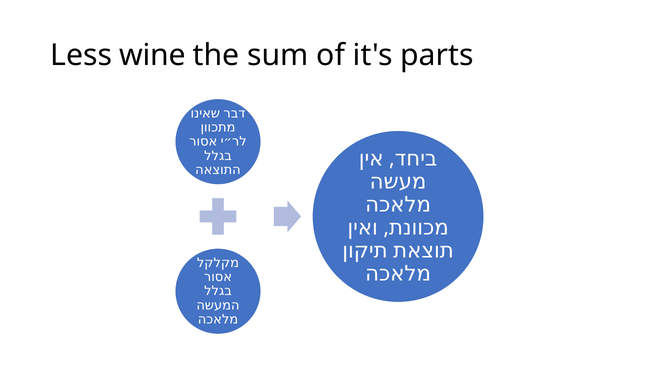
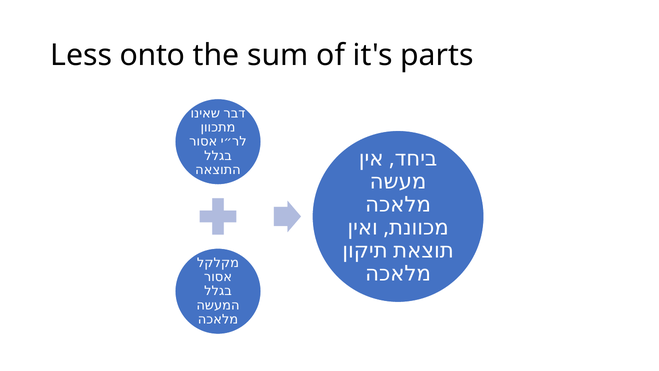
wine: wine -> onto
